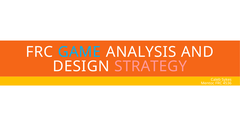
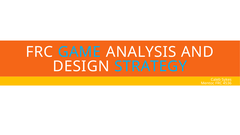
STRATEGY colour: pink -> light blue
